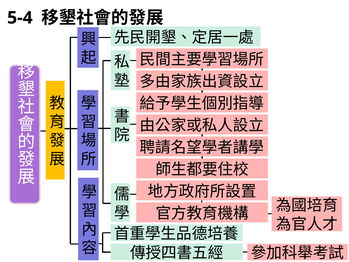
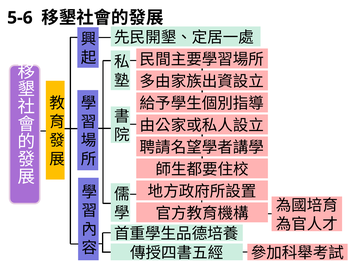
5-4: 5-4 -> 5-6
